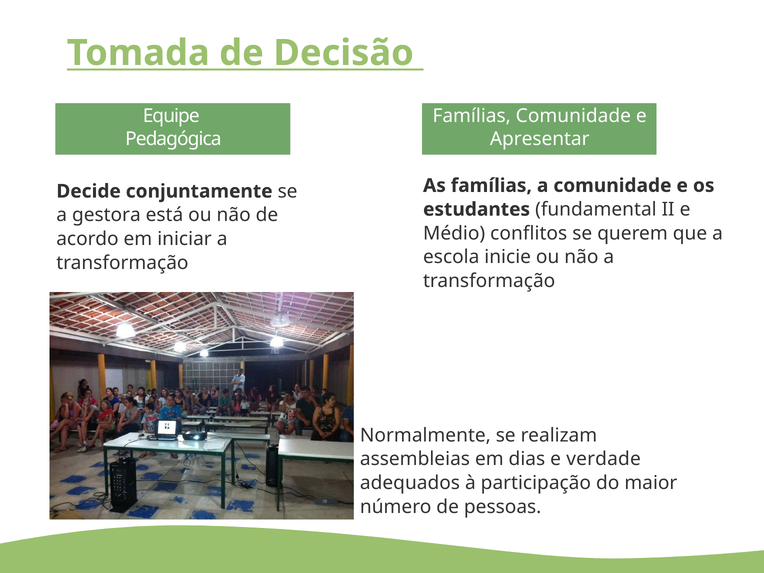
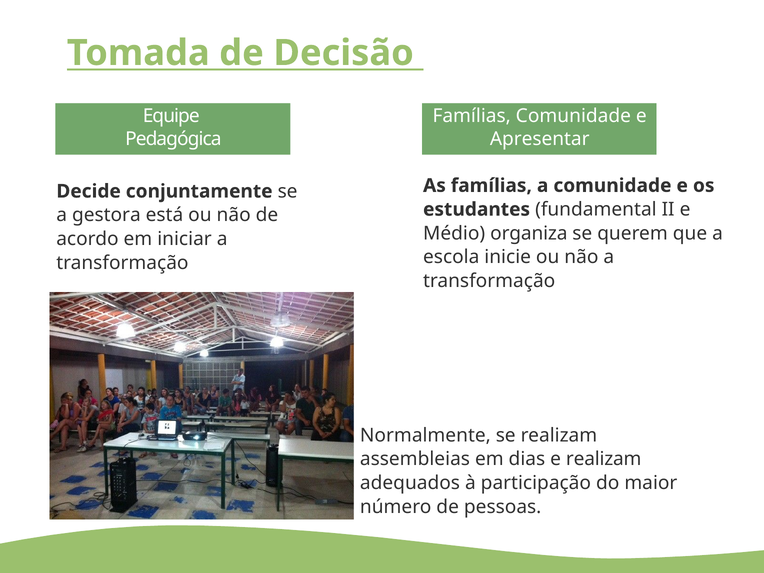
conflitos: conflitos -> organiza
e verdade: verdade -> realizam
